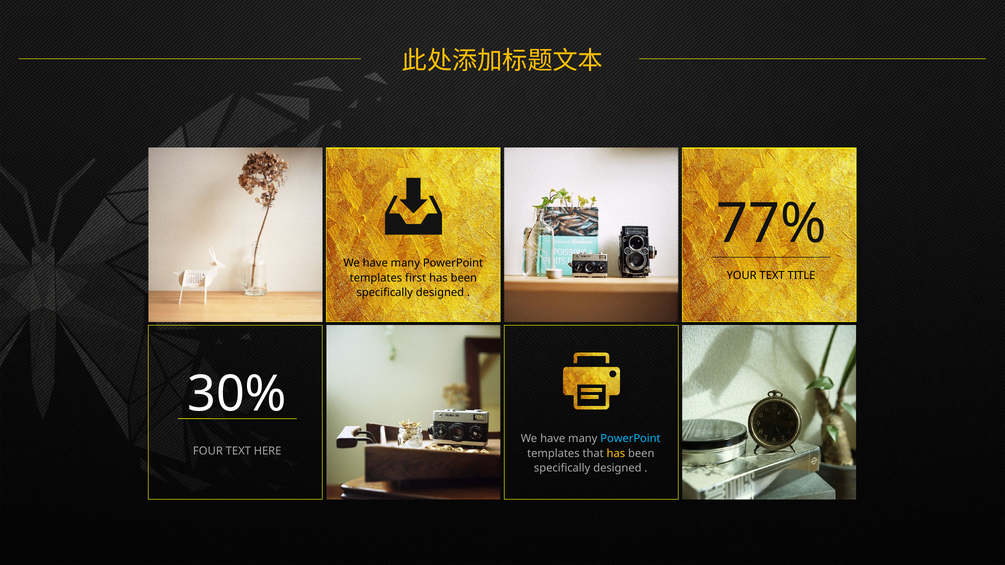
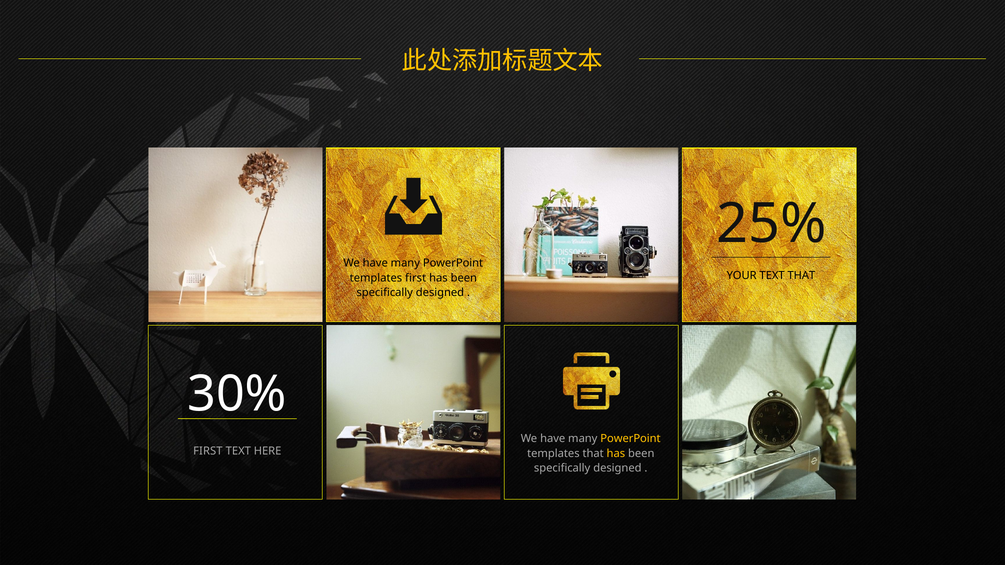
77%: 77% -> 25%
TEXT TITLE: TITLE -> THAT
PowerPoint at (630, 439) colour: light blue -> yellow
FOUR at (208, 451): FOUR -> FIRST
